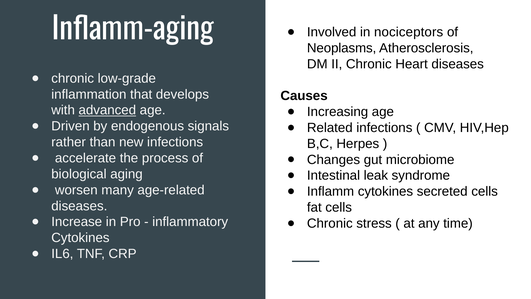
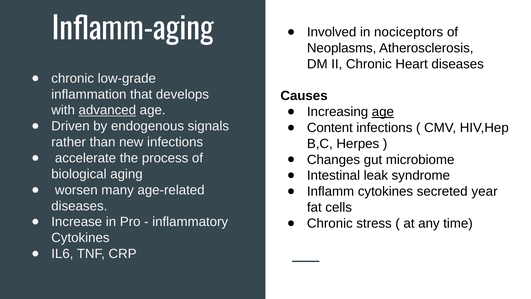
age at (383, 112) underline: none -> present
Related: Related -> Content
secreted cells: cells -> year
